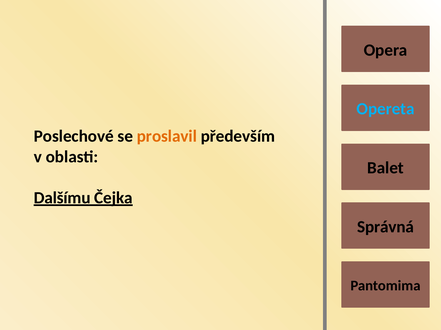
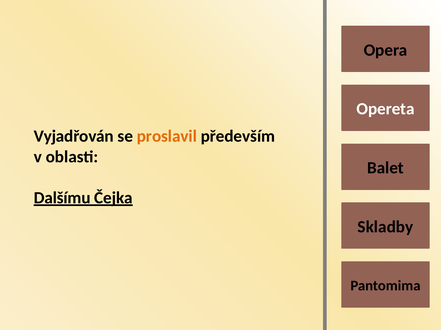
Opereta colour: light blue -> white
Poslechové: Poslechové -> Vyjadřován
Správná: Správná -> Skladby
